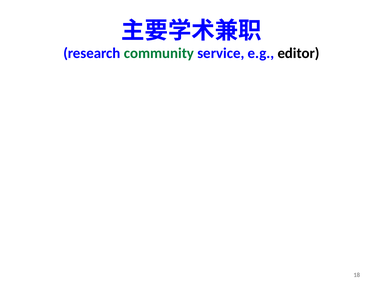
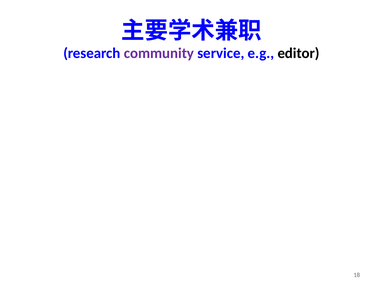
community colour: green -> purple
